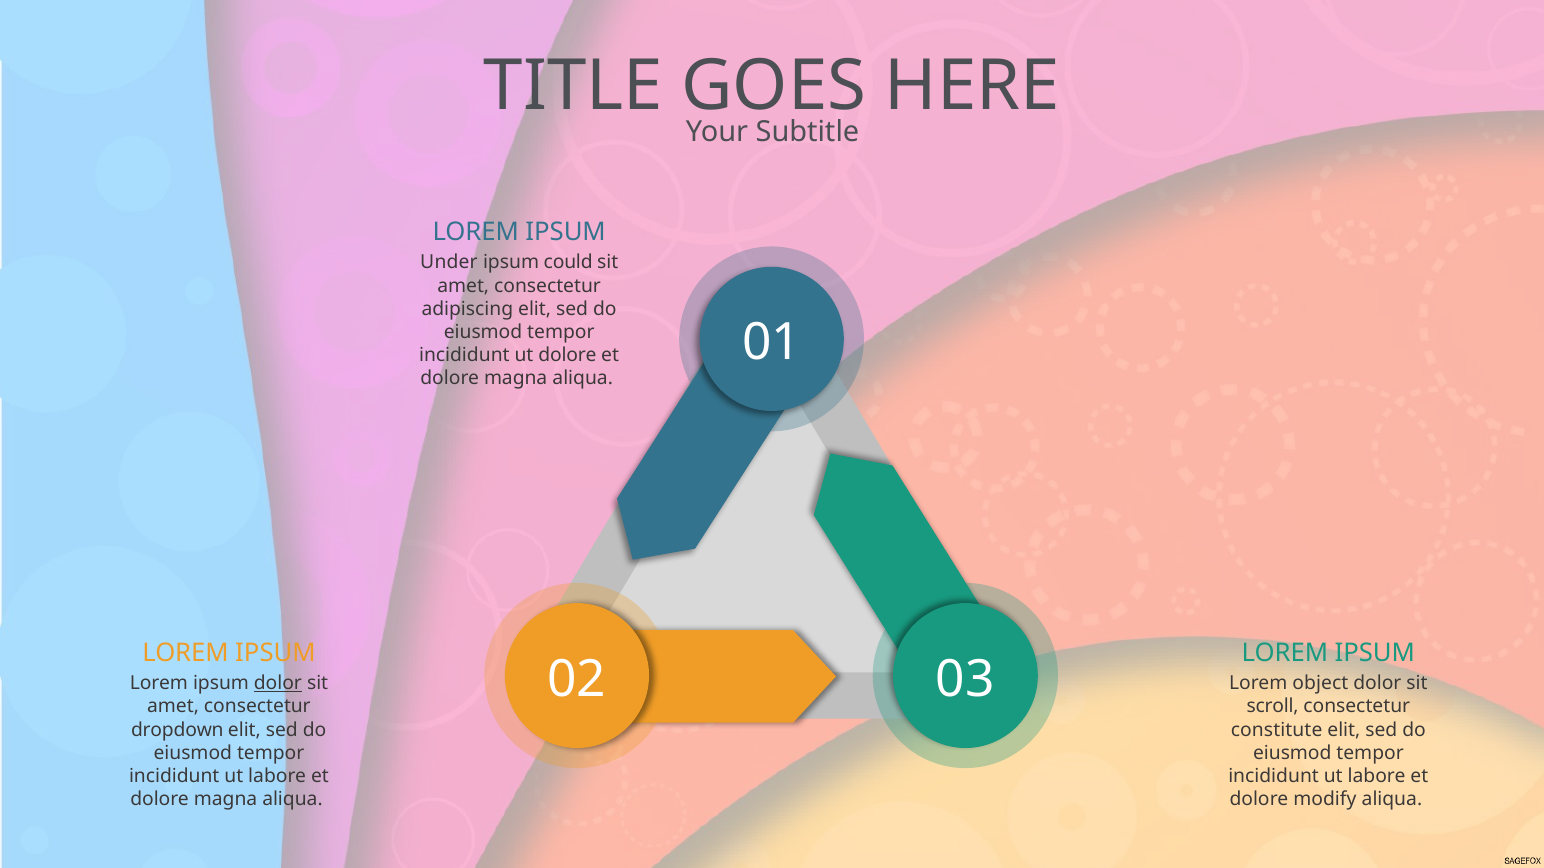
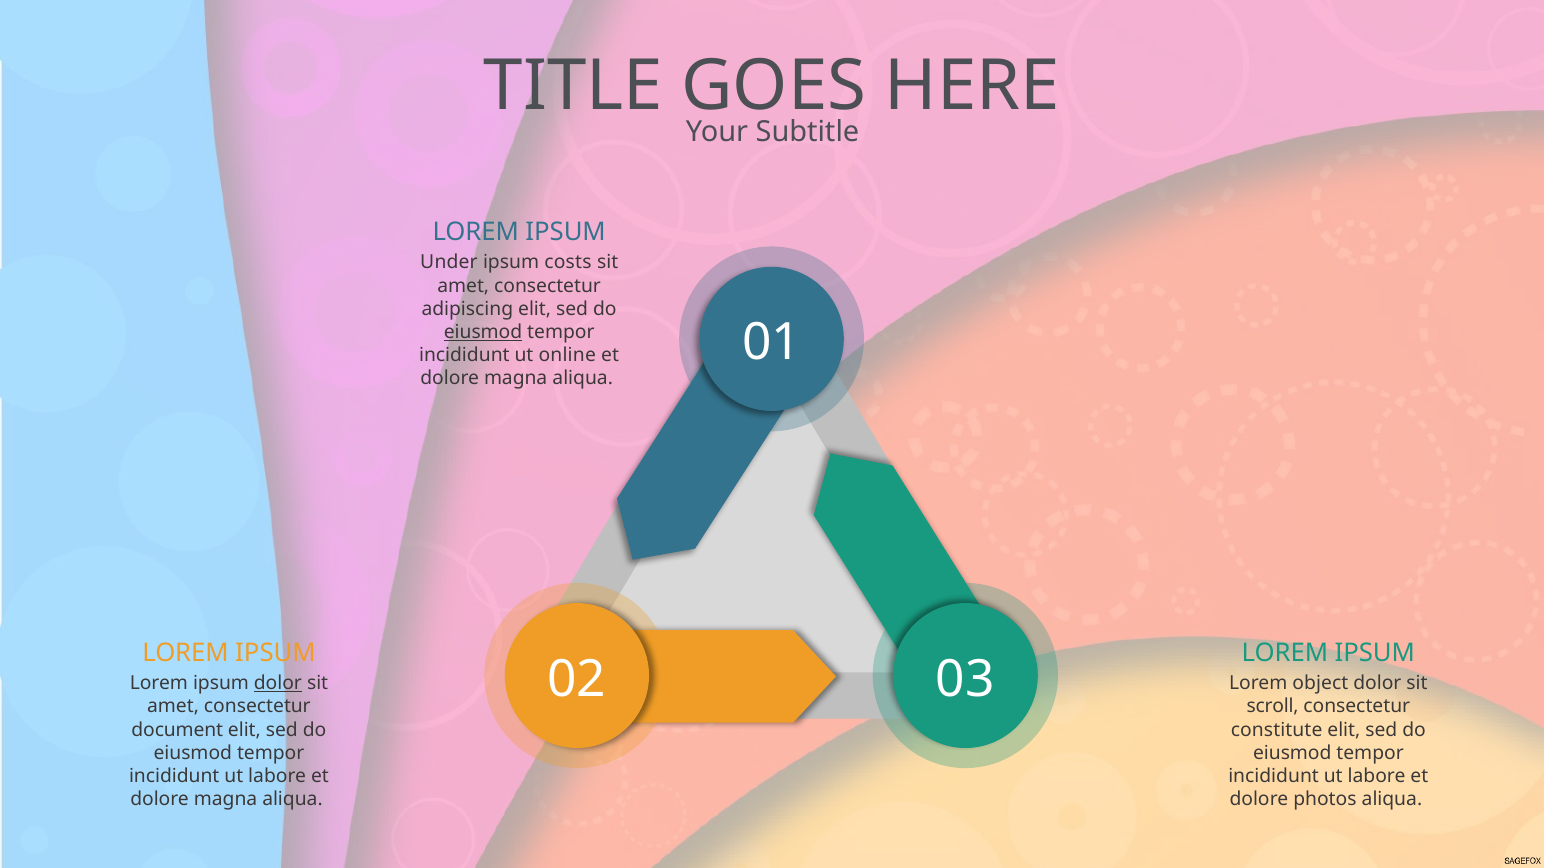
could: could -> costs
eiusmod at (483, 332) underline: none -> present
ut dolore: dolore -> online
dropdown: dropdown -> document
modify: modify -> photos
